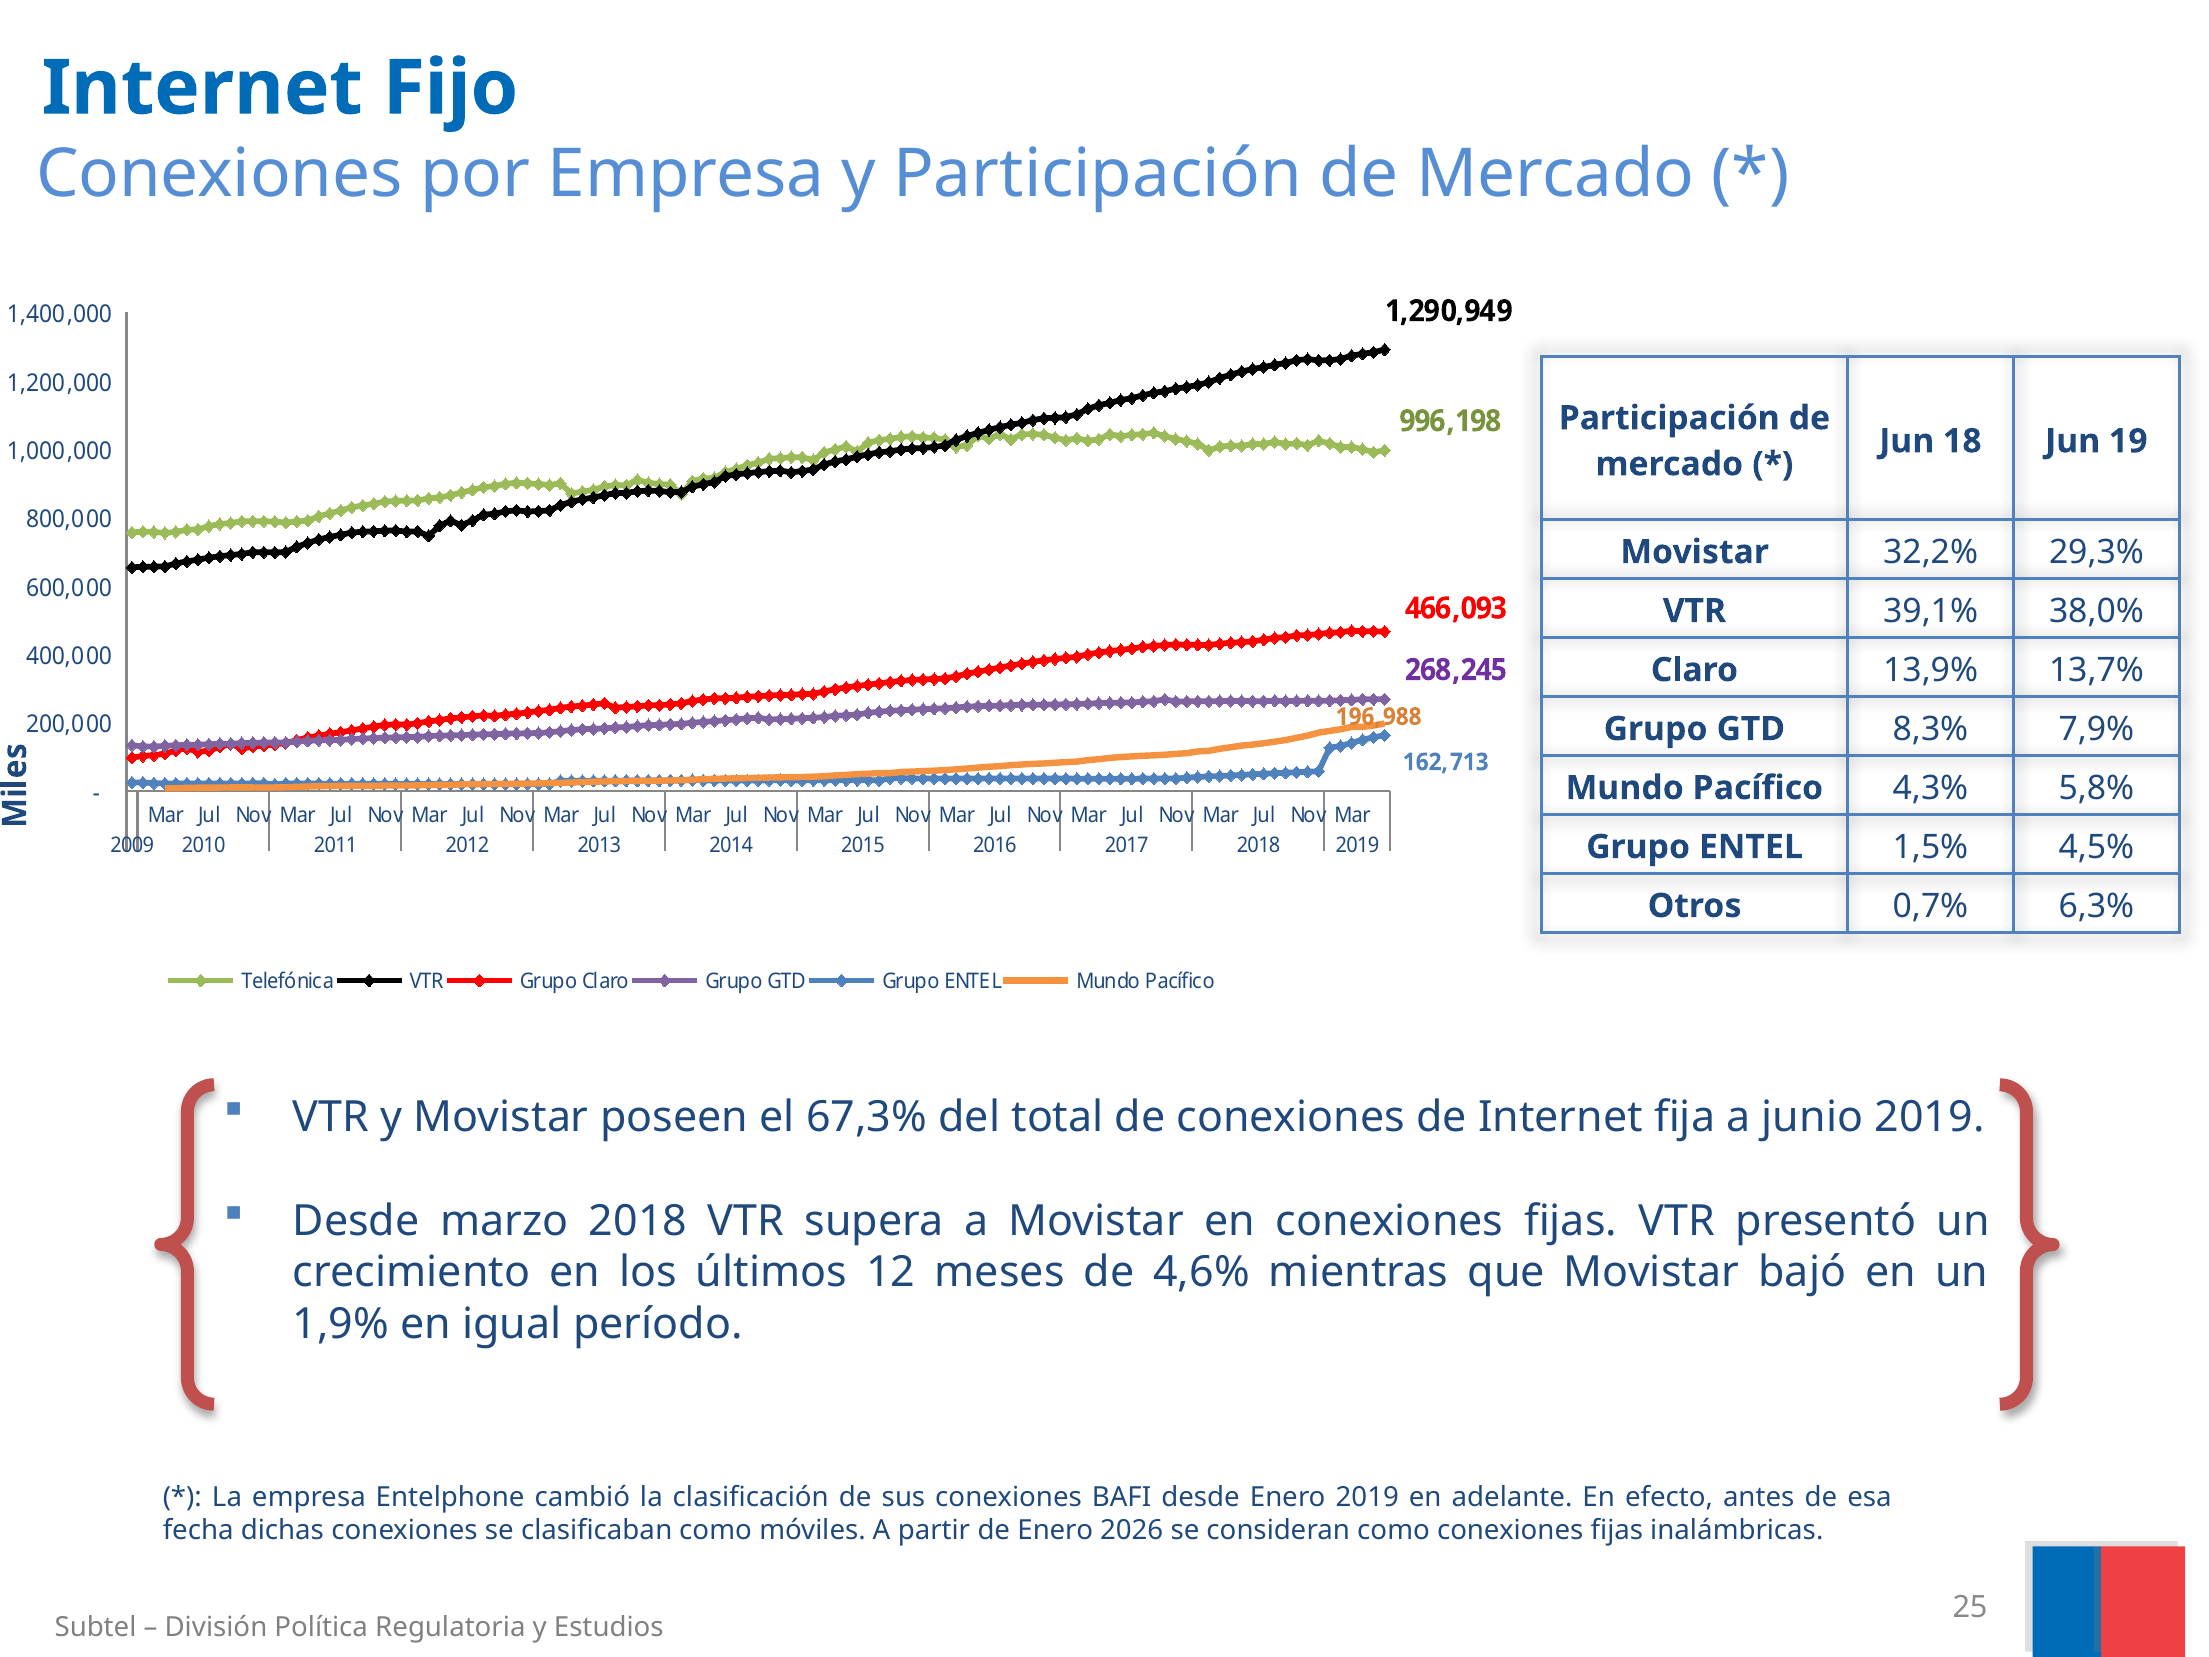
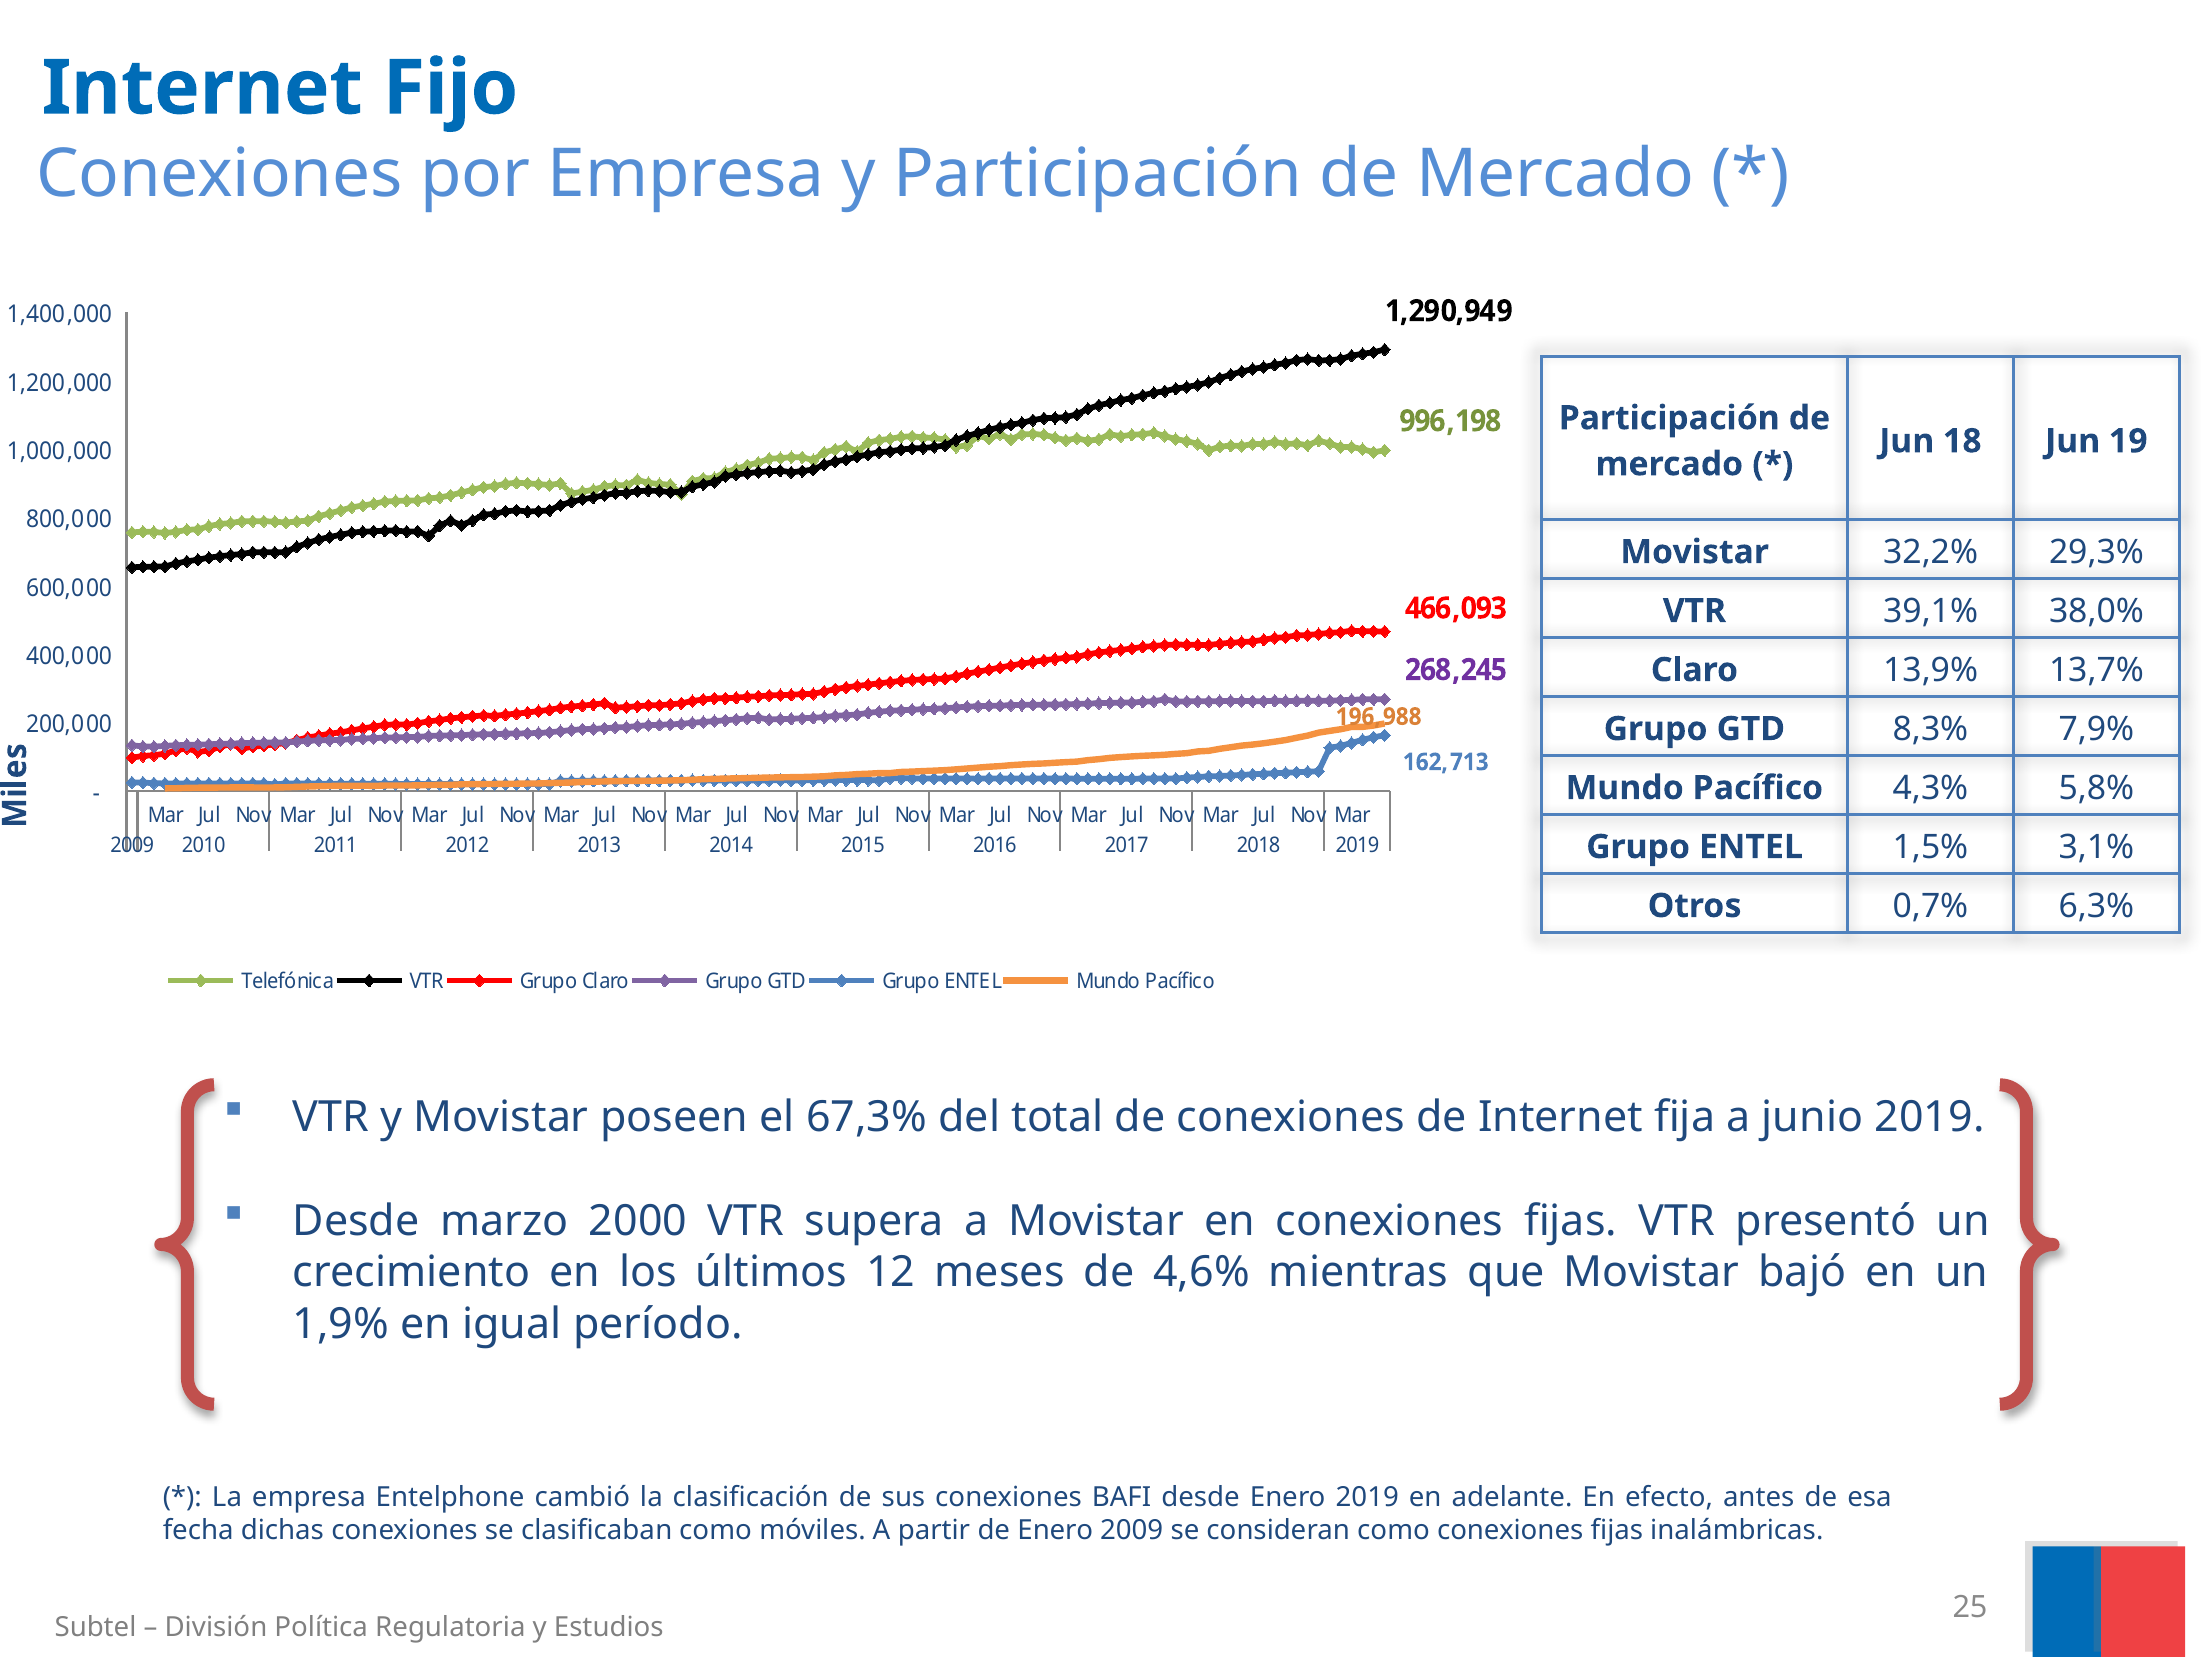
4,5%: 4,5% -> 3,1%
marzo 2018: 2018 -> 2000
Enero 2026: 2026 -> 2009
